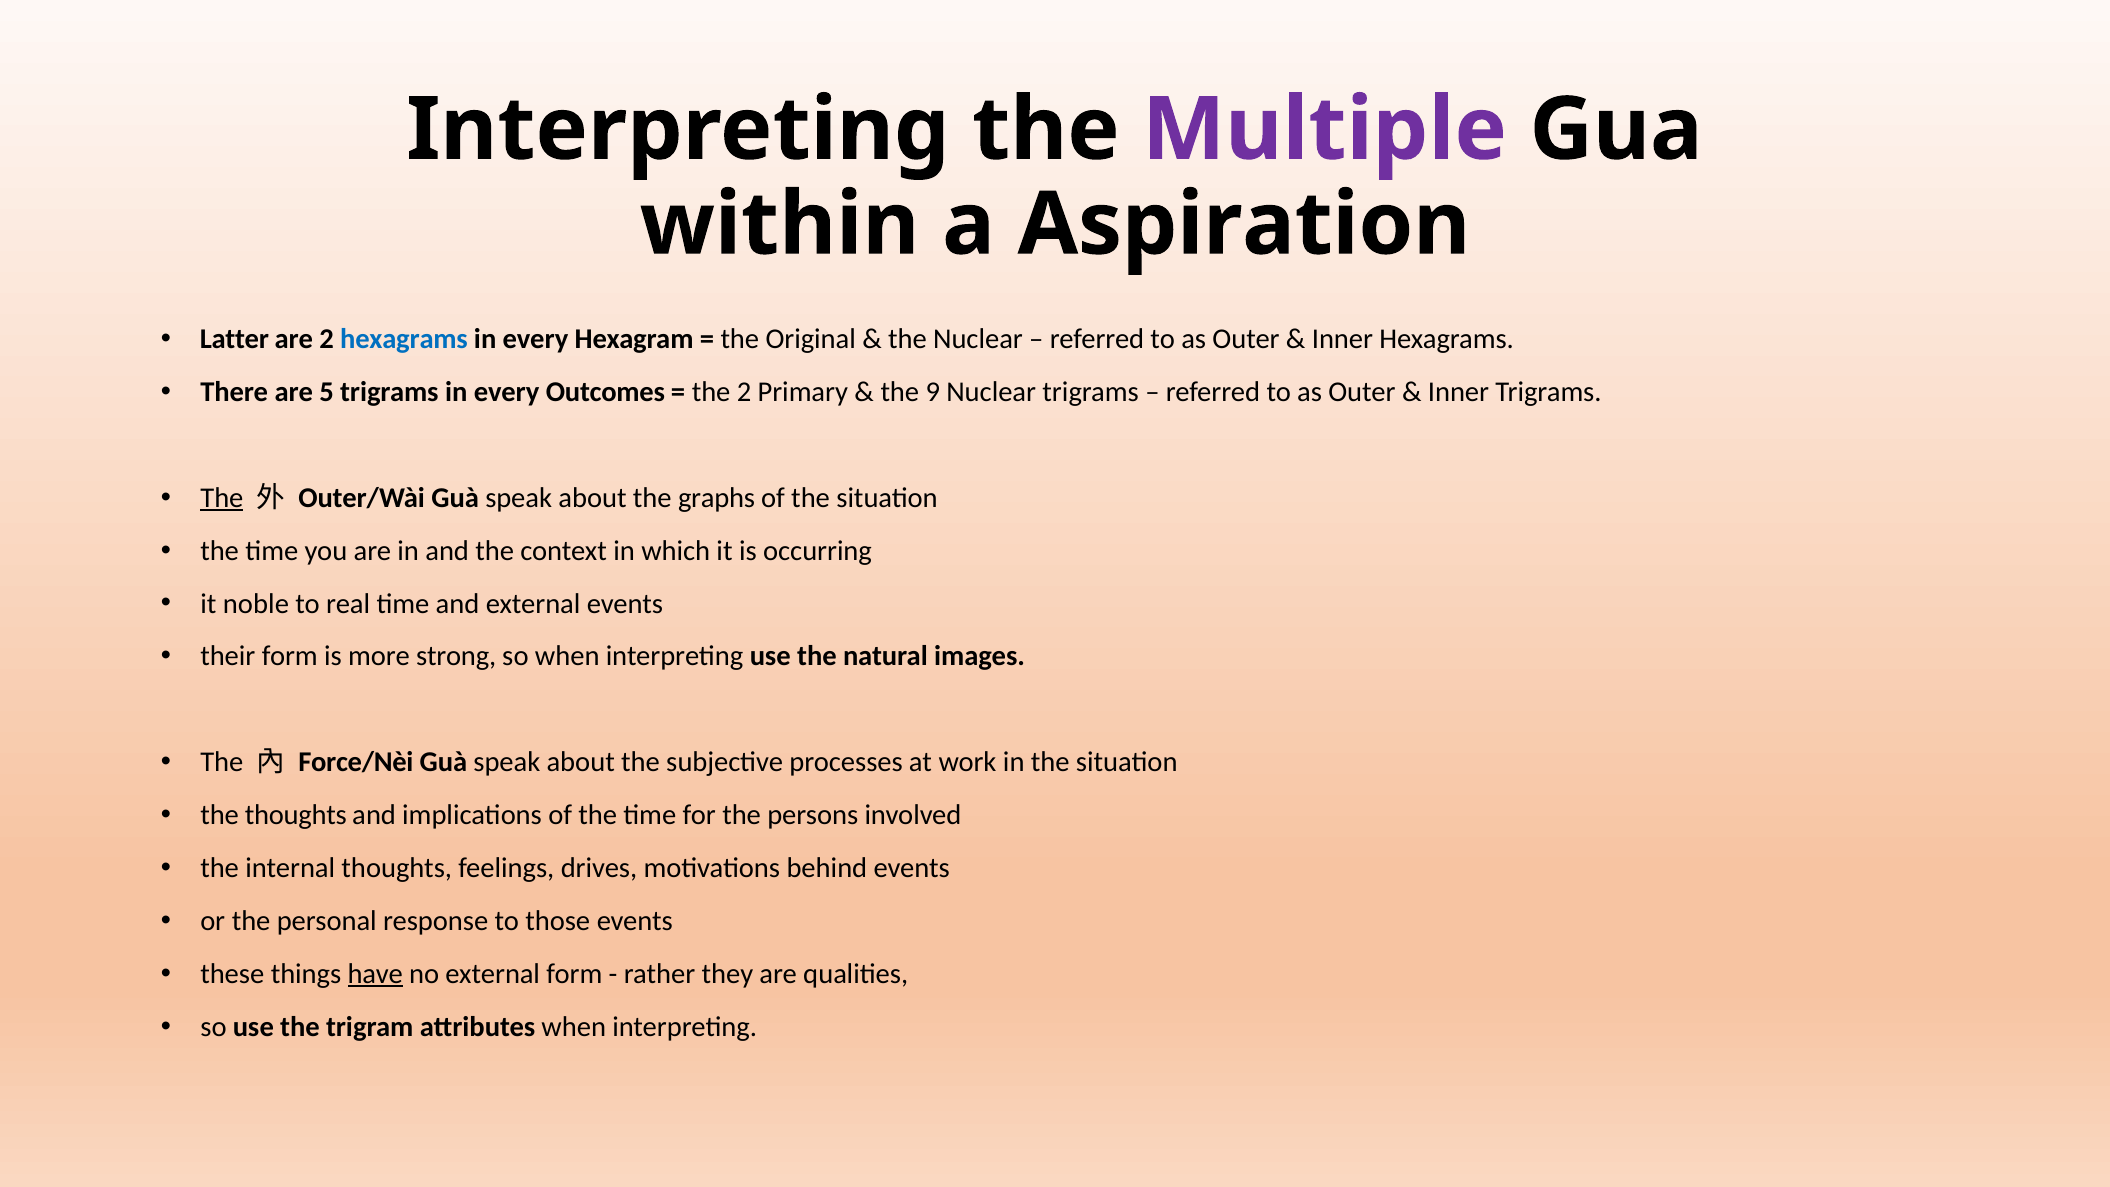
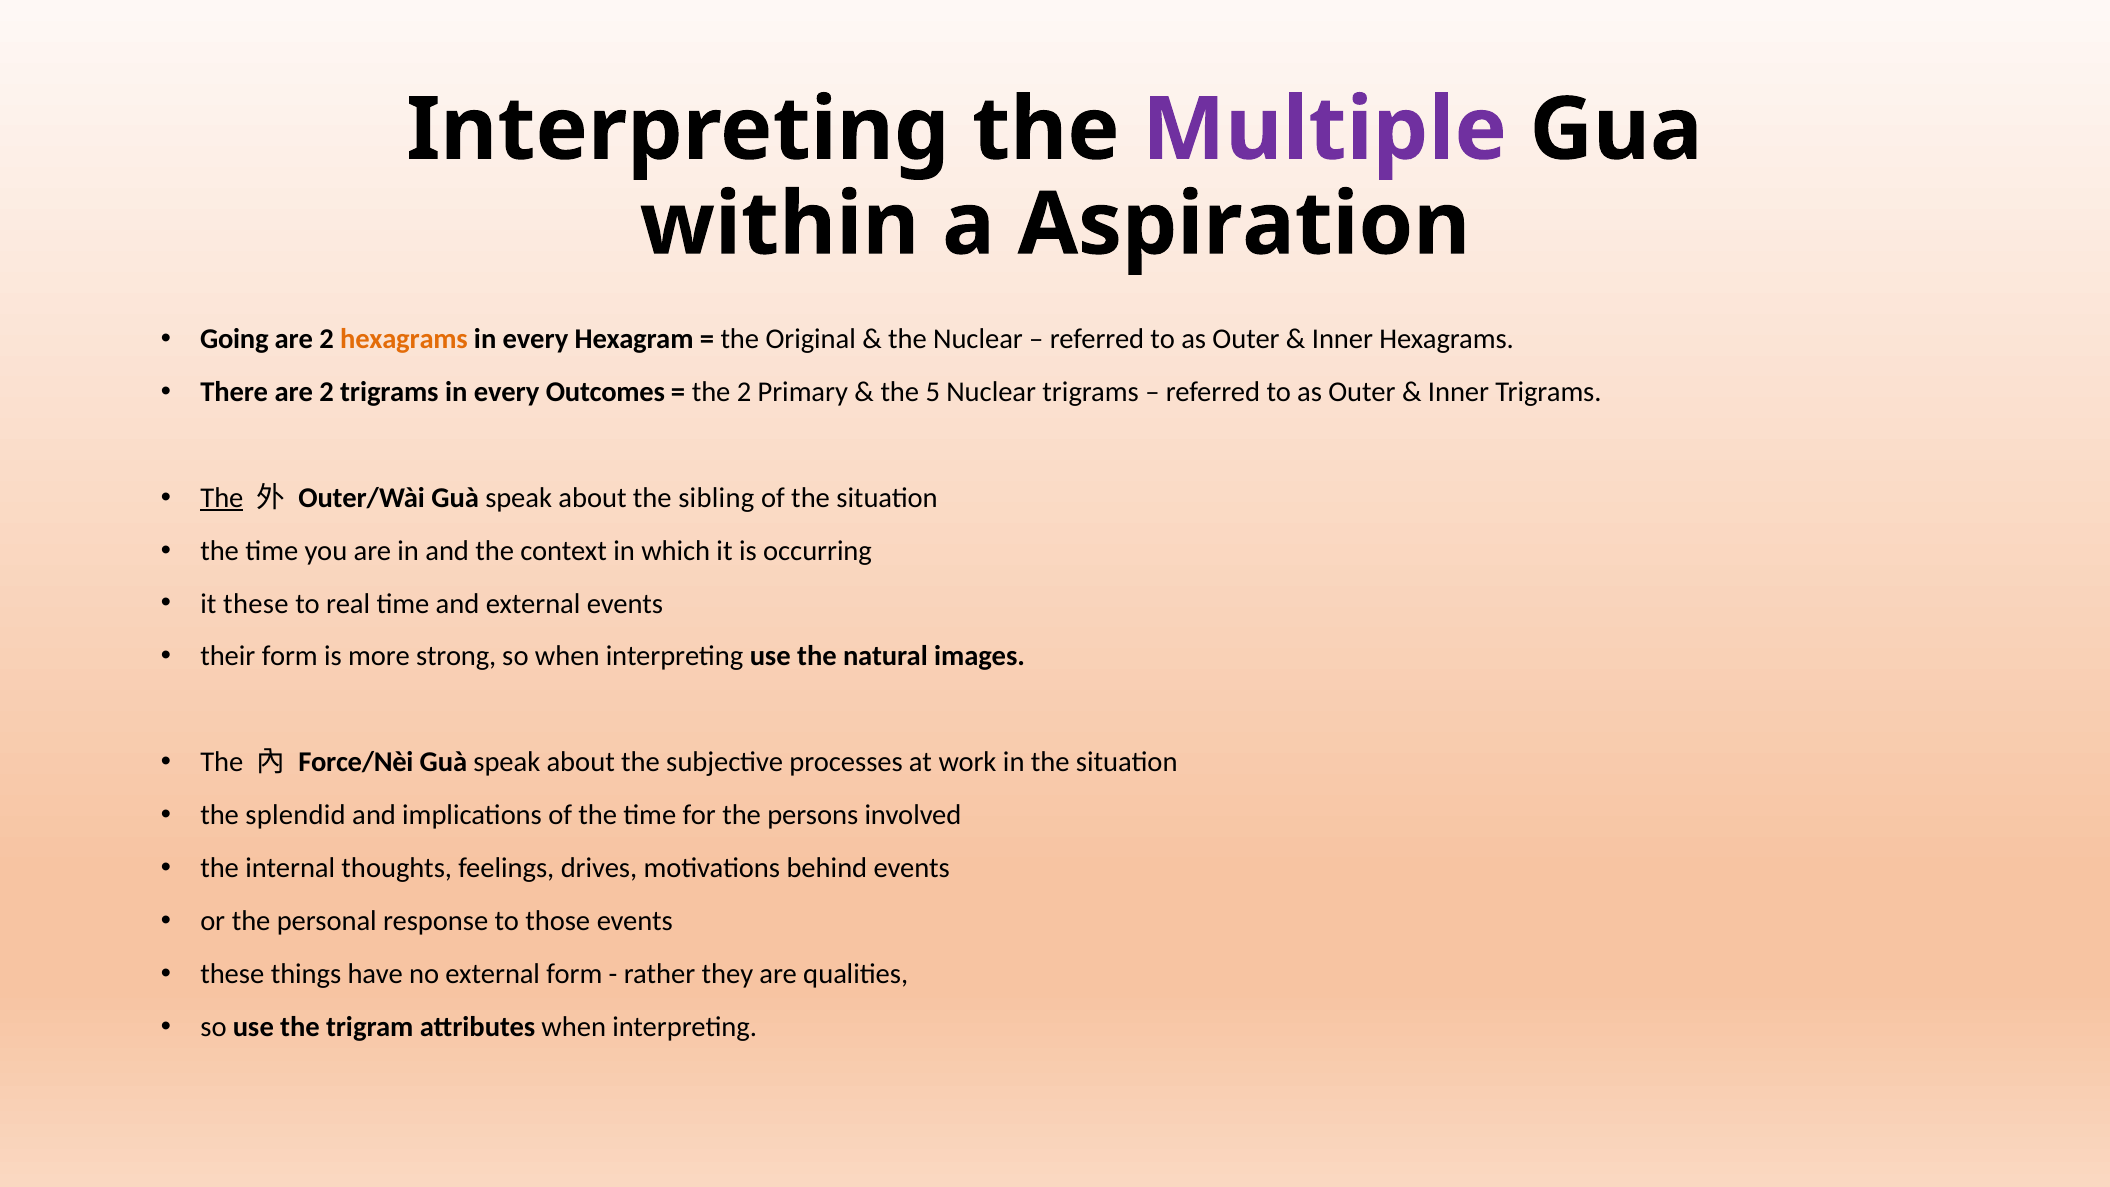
Latter: Latter -> Going
hexagrams at (404, 339) colour: blue -> orange
There are 5: 5 -> 2
9: 9 -> 5
graphs: graphs -> sibling
it noble: noble -> these
the thoughts: thoughts -> splendid
have underline: present -> none
